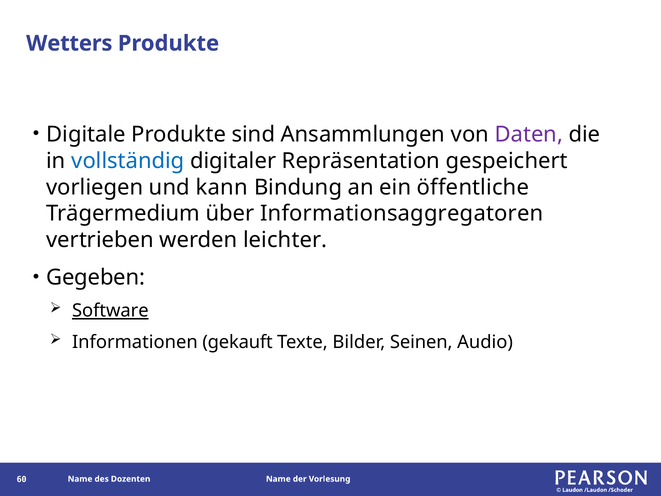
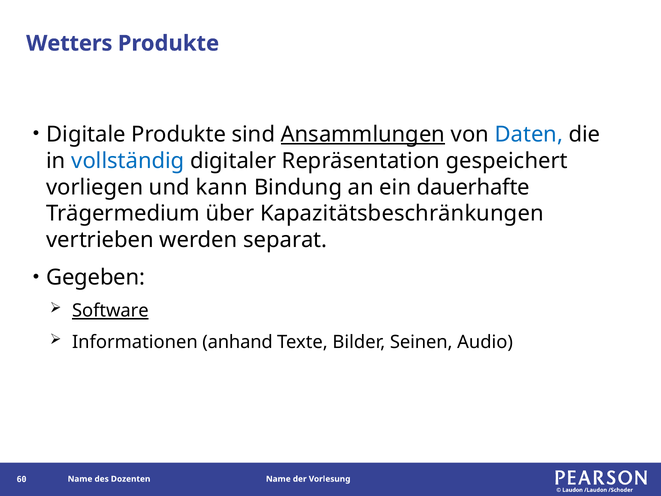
Ansammlungen underline: none -> present
Daten colour: purple -> blue
öffentliche: öffentliche -> dauerhafte
Informationsaggregatoren: Informationsaggregatoren -> Kapazitätsbeschränkungen
leichter: leichter -> separat
gekauft: gekauft -> anhand
